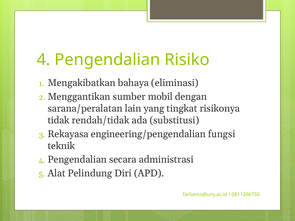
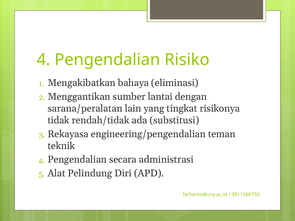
mobil: mobil -> lantai
fungsi: fungsi -> teman
